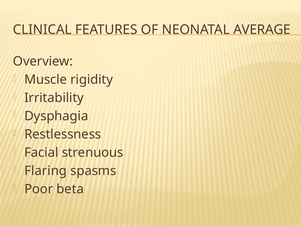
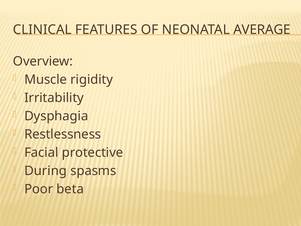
strenuous: strenuous -> protective
Flaring: Flaring -> During
